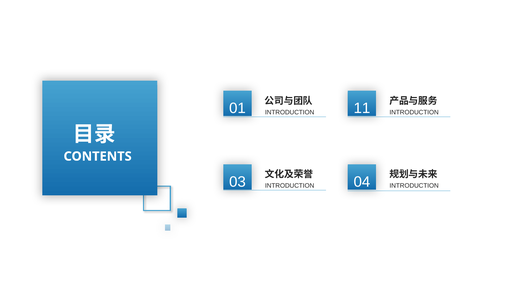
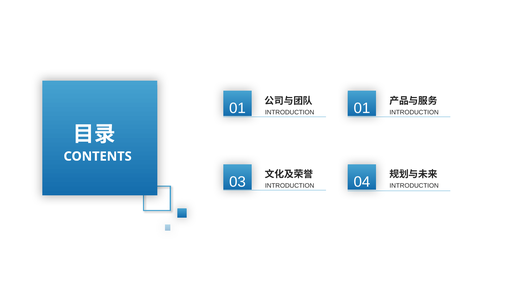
11 at (362, 108): 11 -> 01
